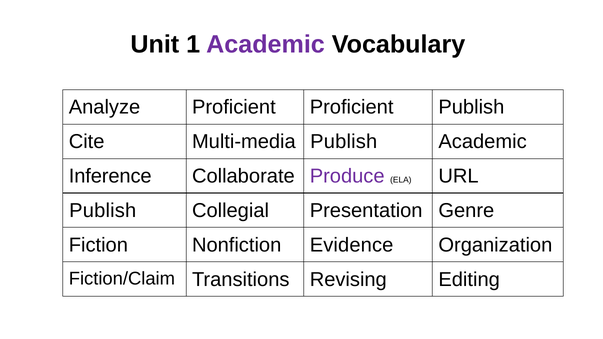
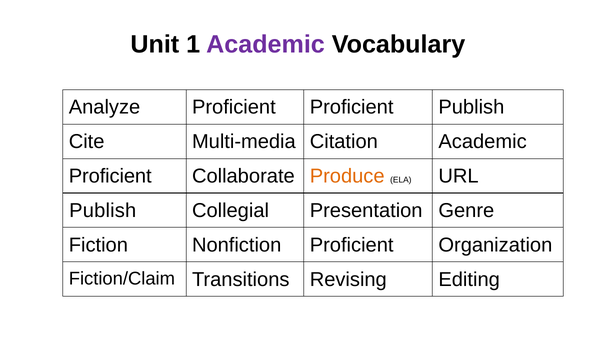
Multi-media Publish: Publish -> Citation
Inference at (110, 176): Inference -> Proficient
Produce colour: purple -> orange
Nonfiction Evidence: Evidence -> Proficient
